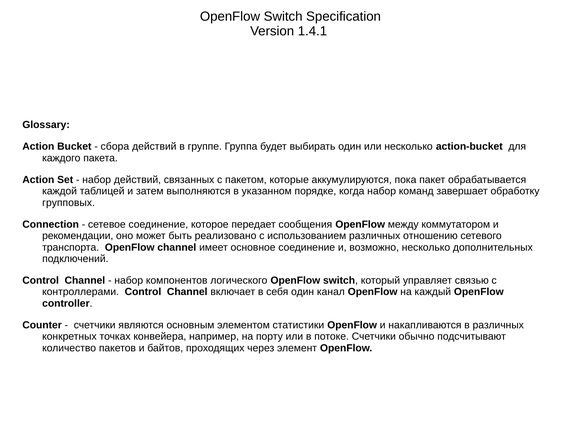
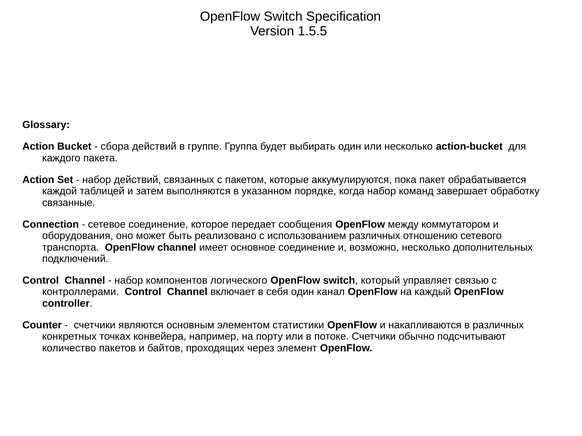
1.4.1: 1.4.1 -> 1.5.5
групповых: групповых -> связанные
рекомендации: рекомендации -> оборудования
